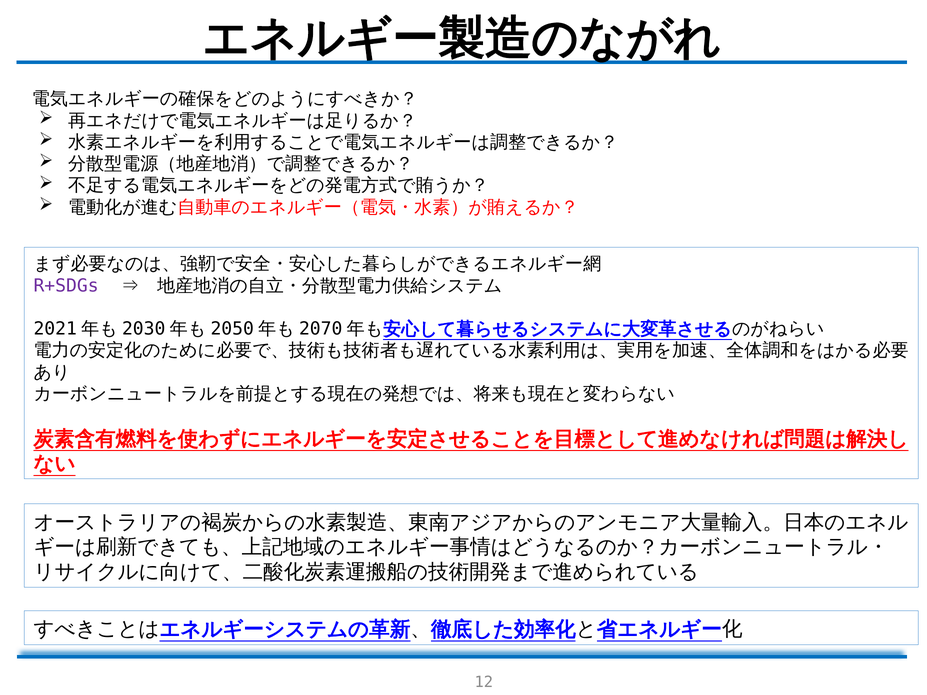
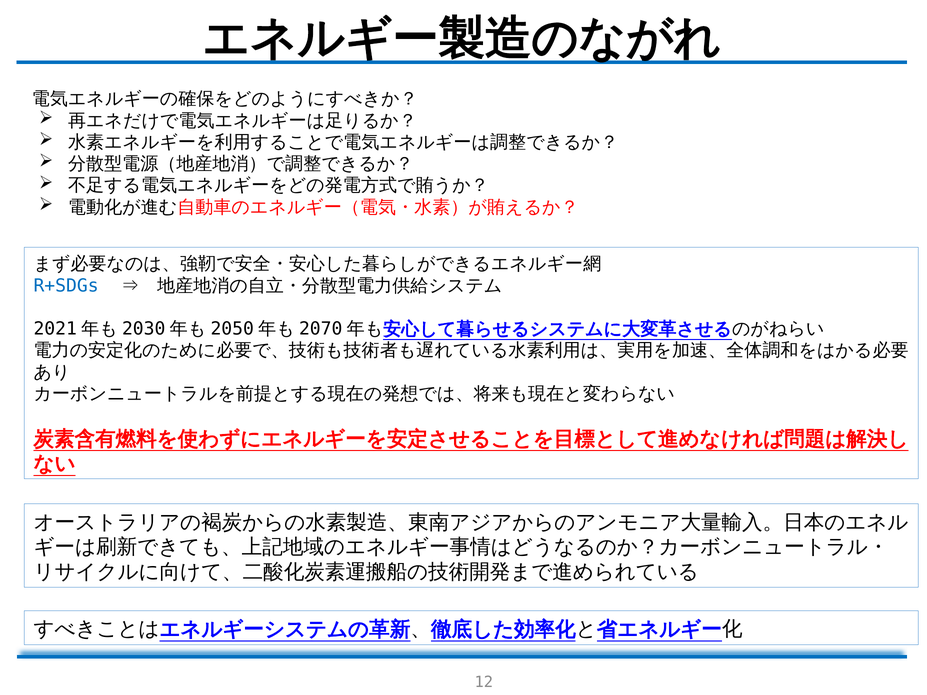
R+SDGs colour: purple -> blue
